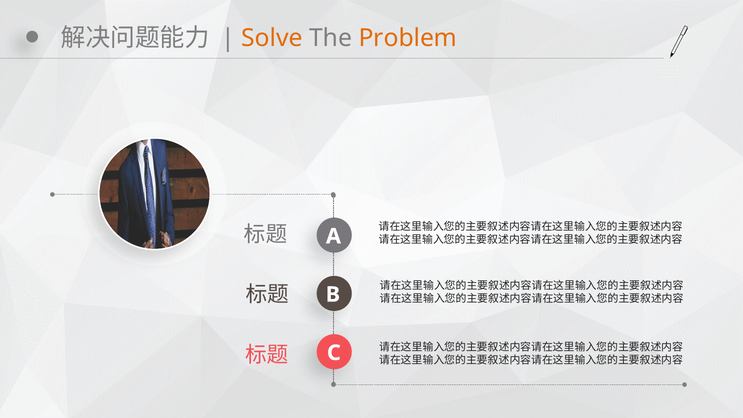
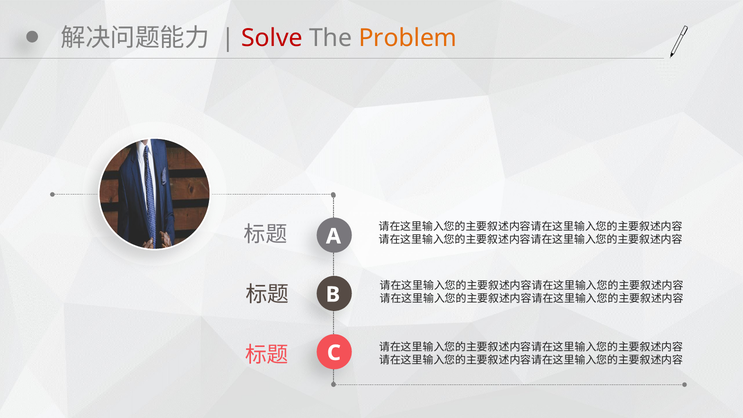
Solve colour: orange -> red
